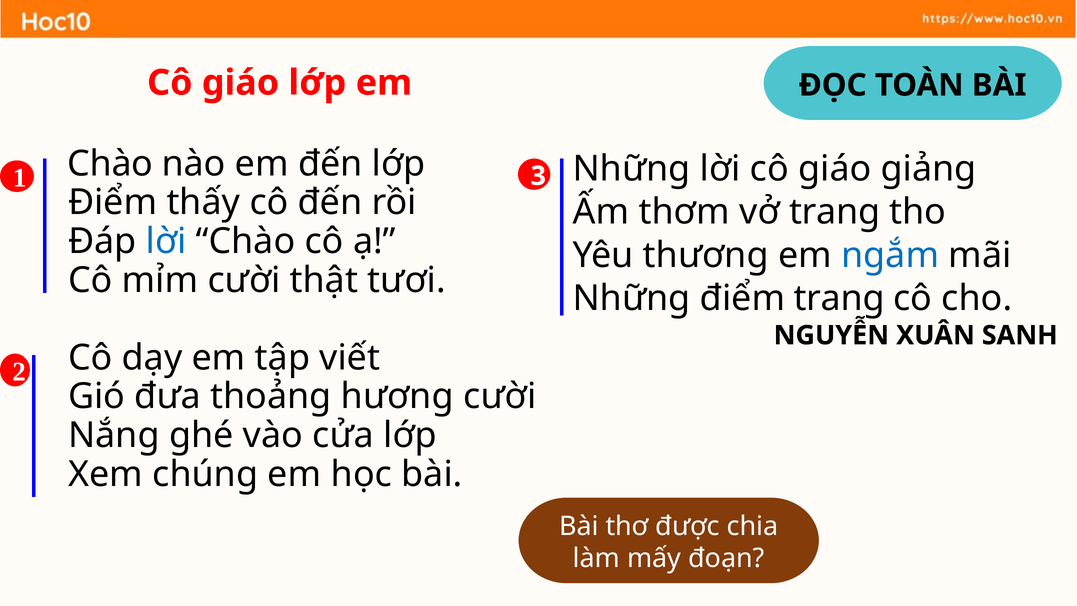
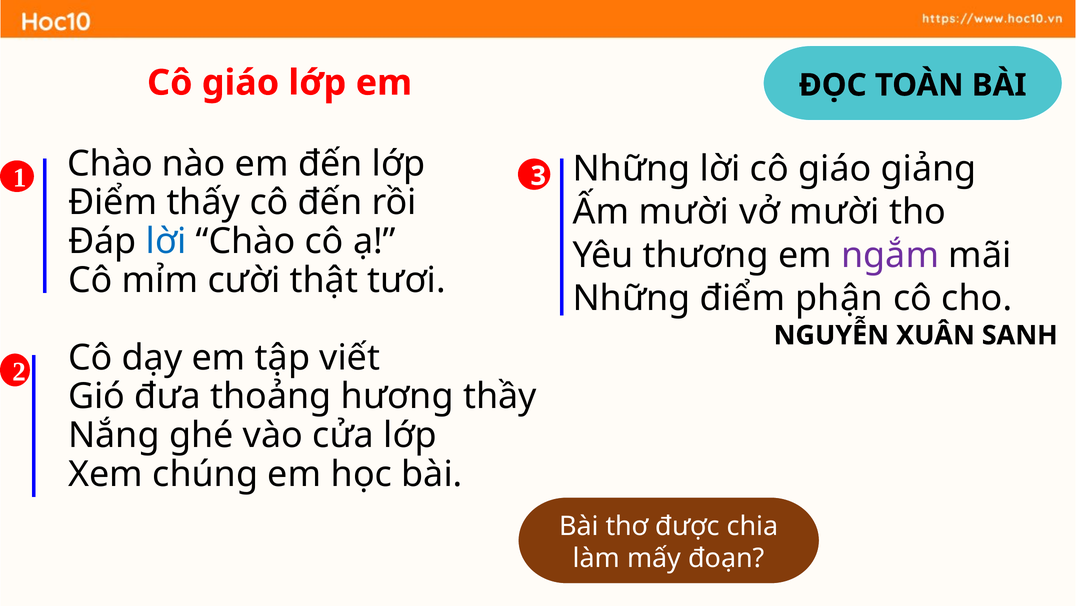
Ấm thơm: thơm -> mười
vở trang: trang -> mười
ngắm colour: blue -> purple
điểm trang: trang -> phận
hương cười: cười -> thầy
